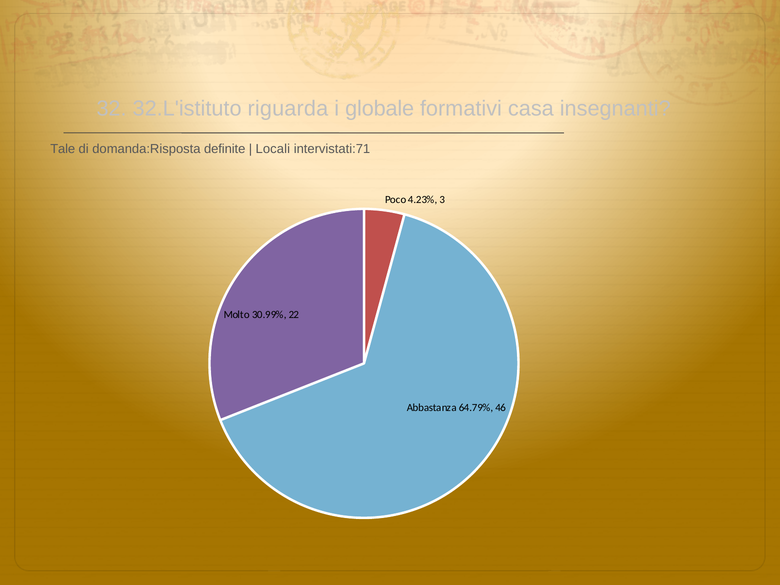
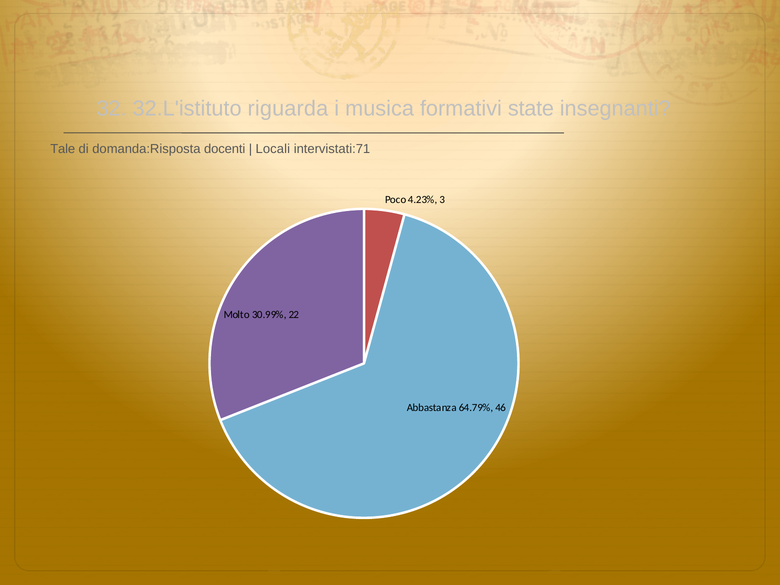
globale: globale -> musica
casa: casa -> state
definite: definite -> docenti
